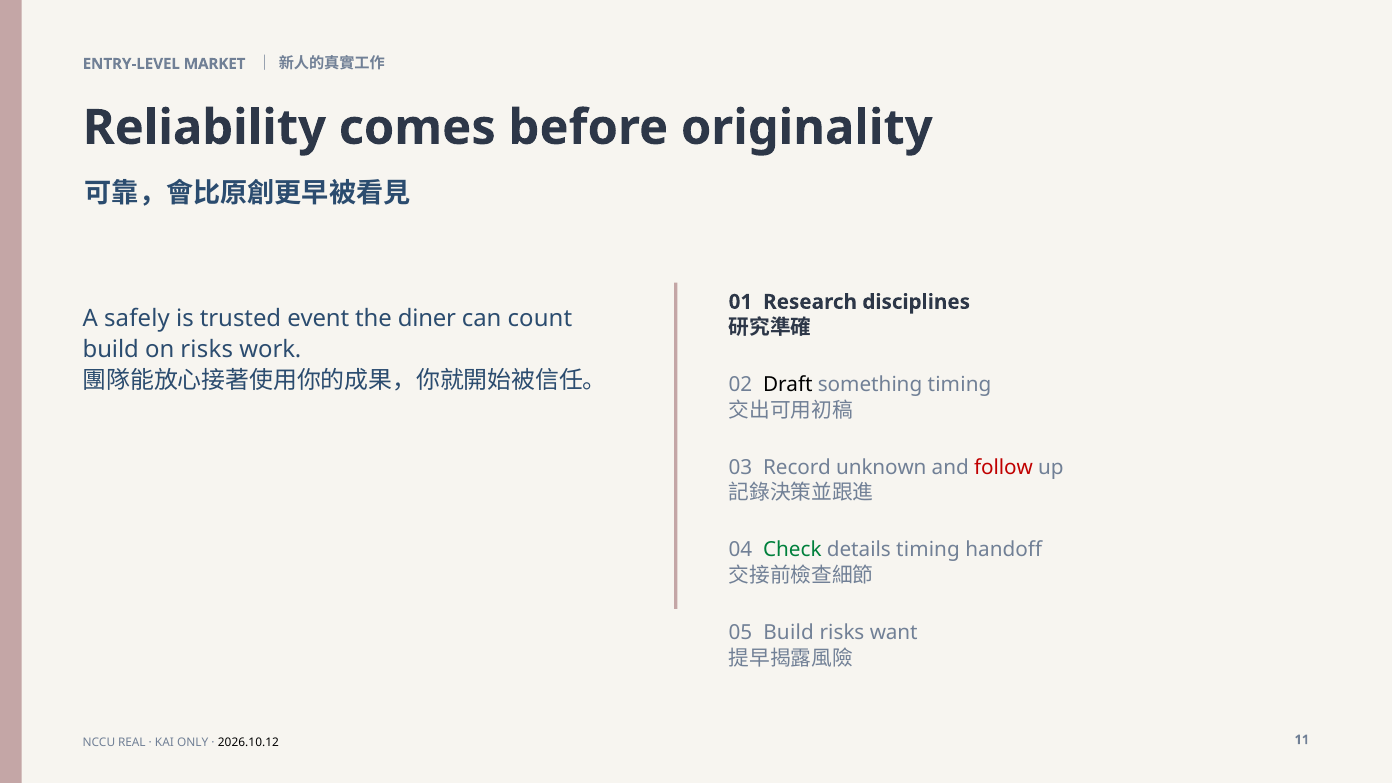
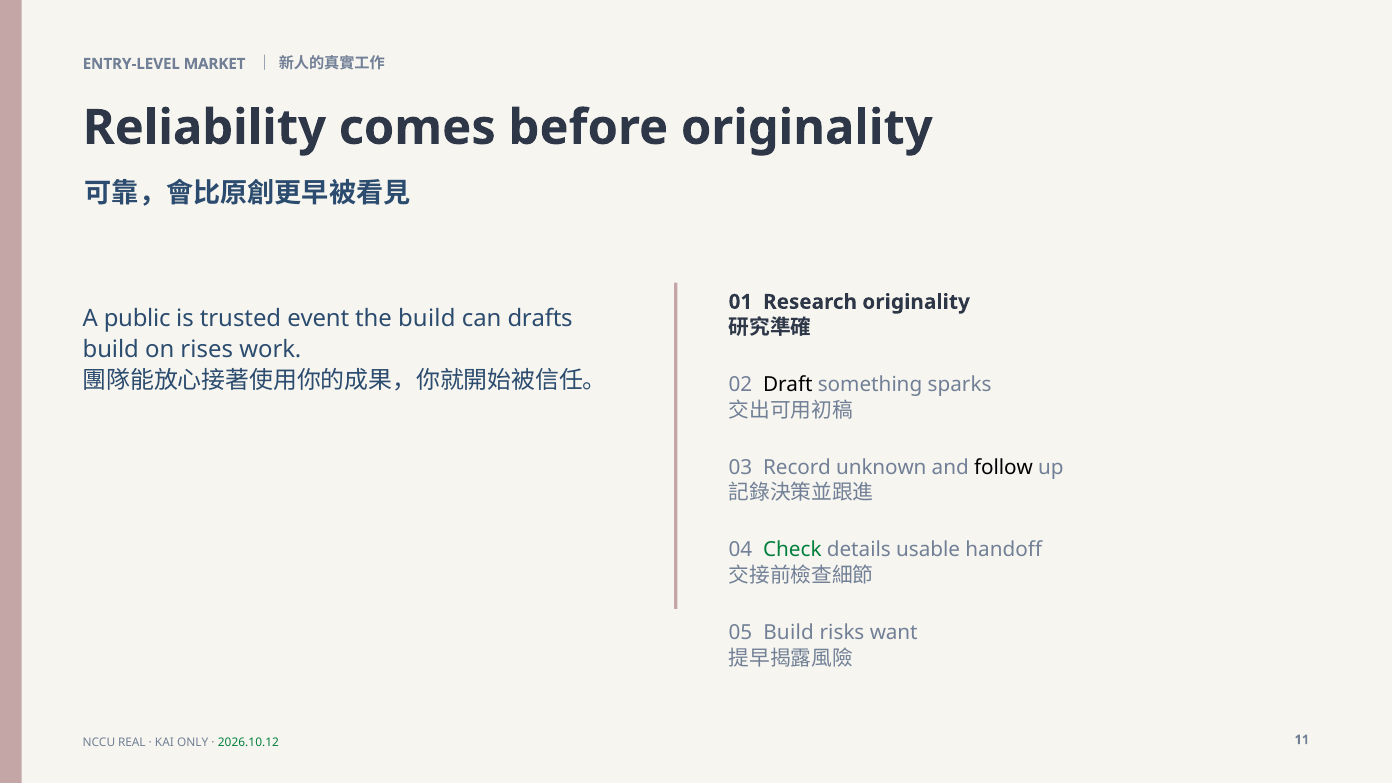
Research disciplines: disciplines -> originality
safely: safely -> public
the diner: diner -> build
count: count -> drafts
on risks: risks -> rises
something timing: timing -> sparks
follow colour: red -> black
details timing: timing -> usable
2026.10.12 colour: black -> green
